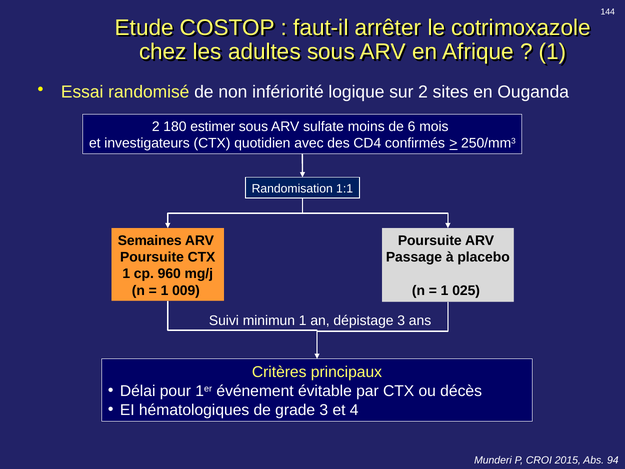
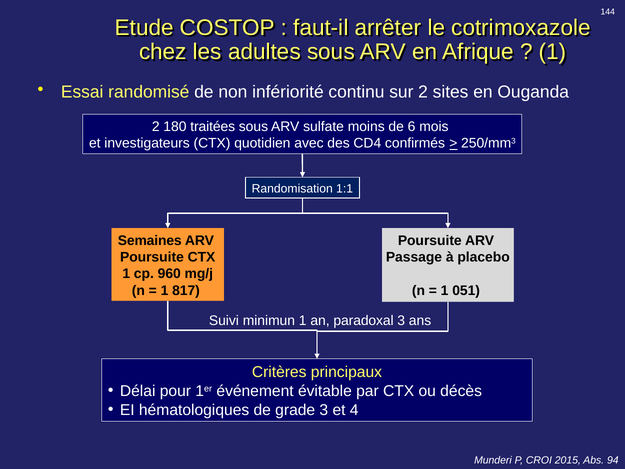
logique: logique -> continu
estimer: estimer -> traitées
009: 009 -> 817
025: 025 -> 051
dépistage: dépistage -> paradoxal
